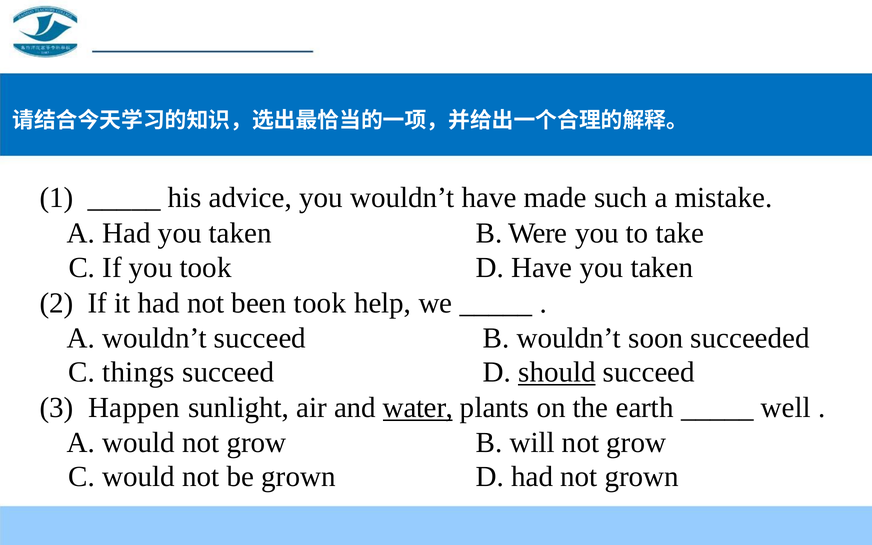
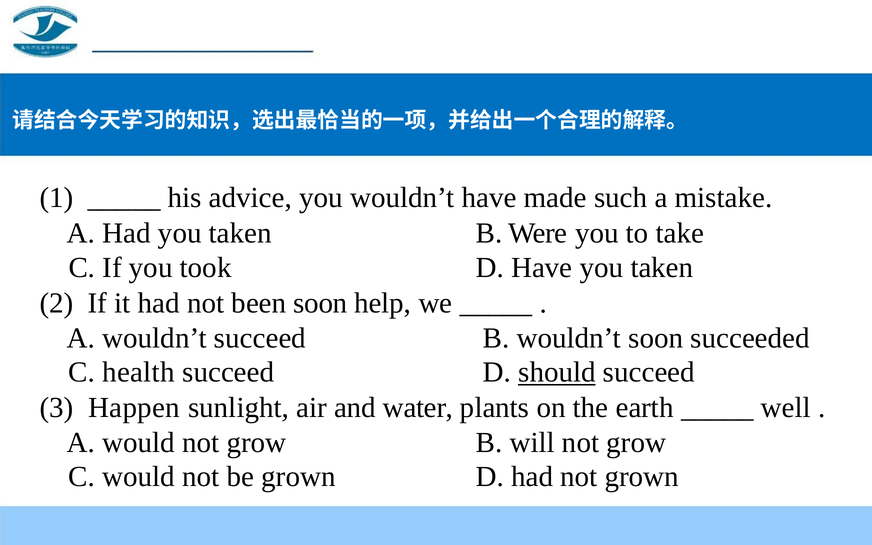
been took: took -> soon
things: things -> health
water underline: present -> none
